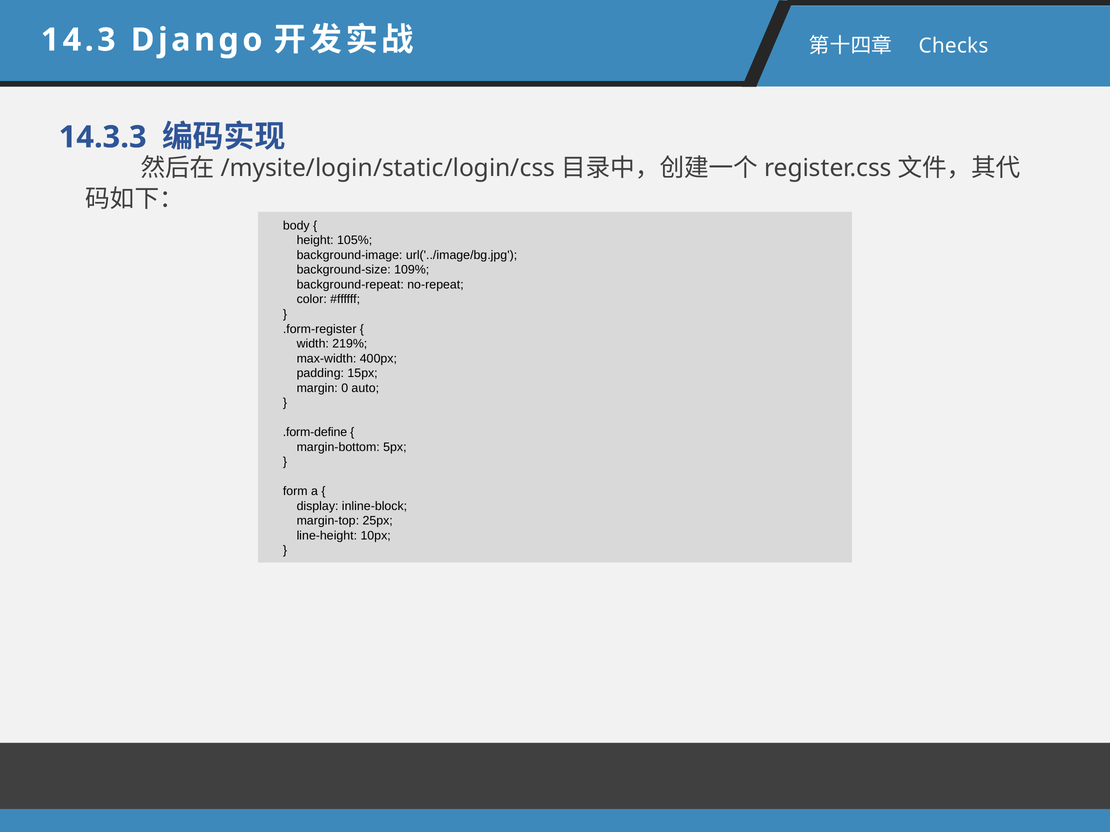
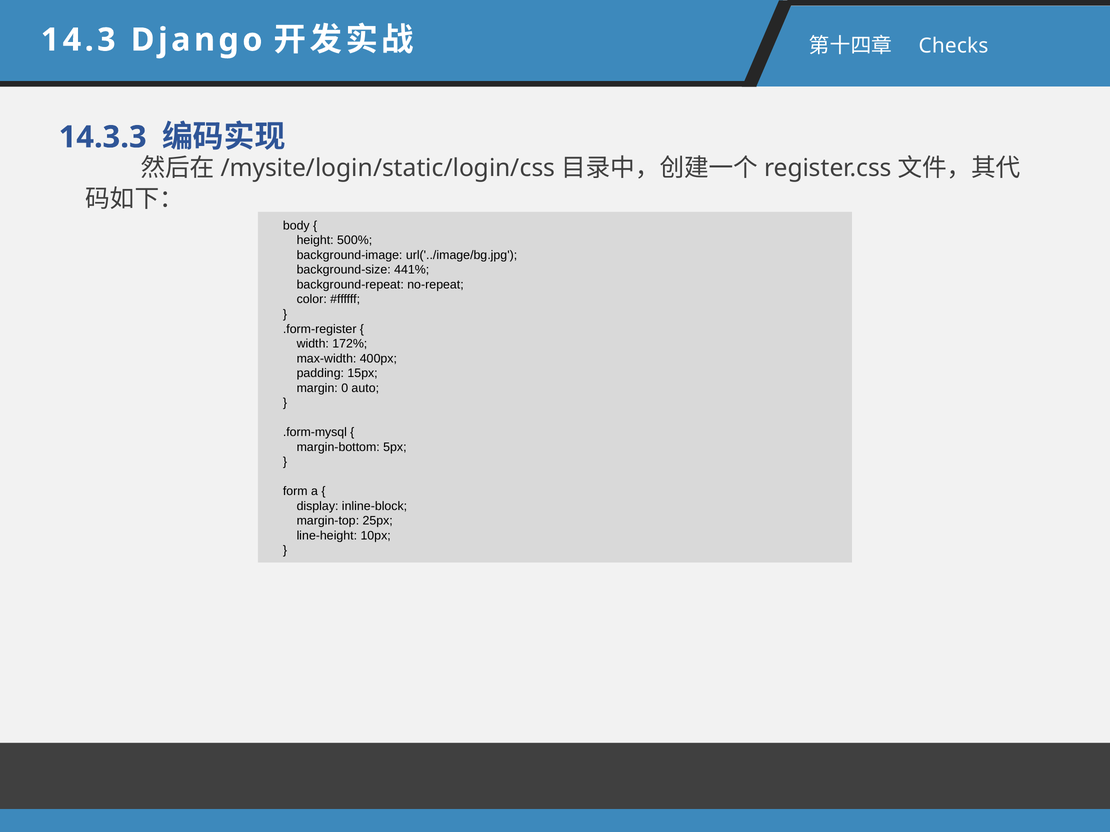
105%: 105% -> 500%
109%: 109% -> 441%
219%: 219% -> 172%
.form-define: .form-define -> .form-mysql
